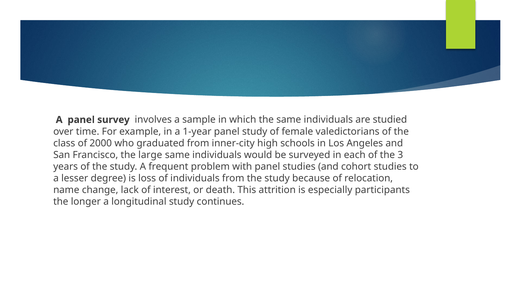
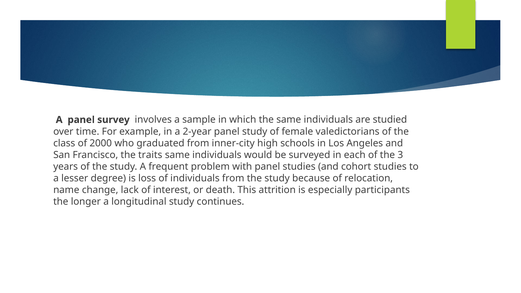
1-year: 1-year -> 2-year
large: large -> traits
